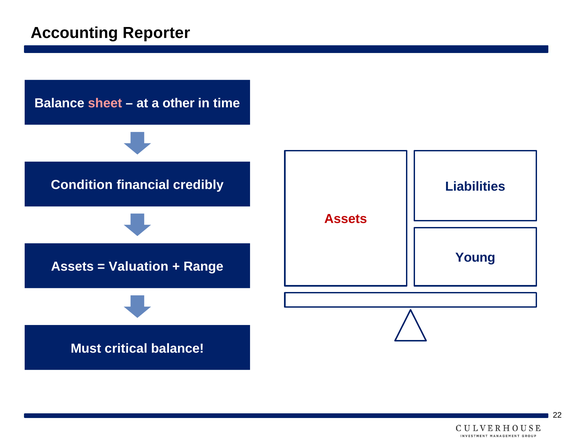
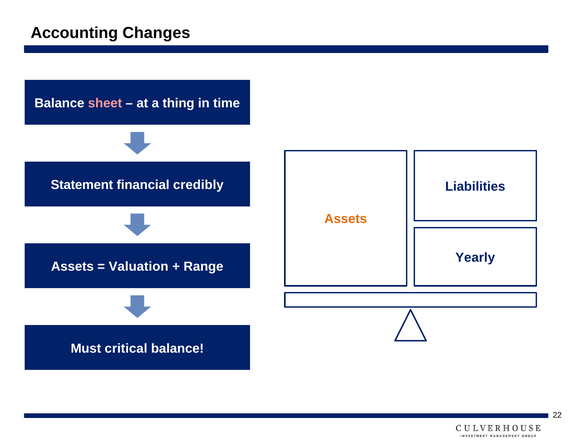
Reporter: Reporter -> Changes
other: other -> thing
Condition: Condition -> Statement
Assets at (346, 219) colour: red -> orange
Young: Young -> Yearly
